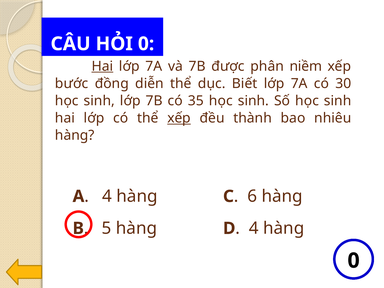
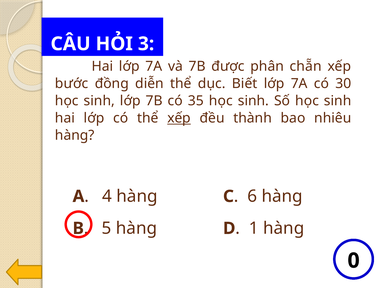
0: 0 -> 3
Hai at (102, 66) underline: present -> none
niềm: niềm -> chẵn
4 at (254, 228): 4 -> 1
